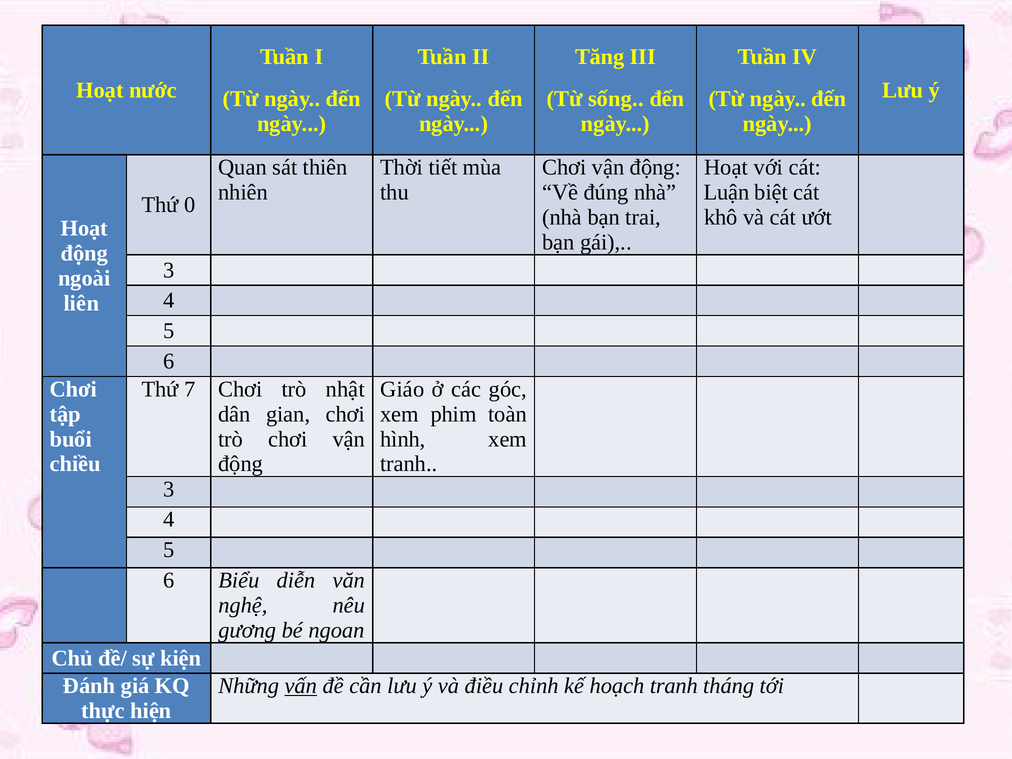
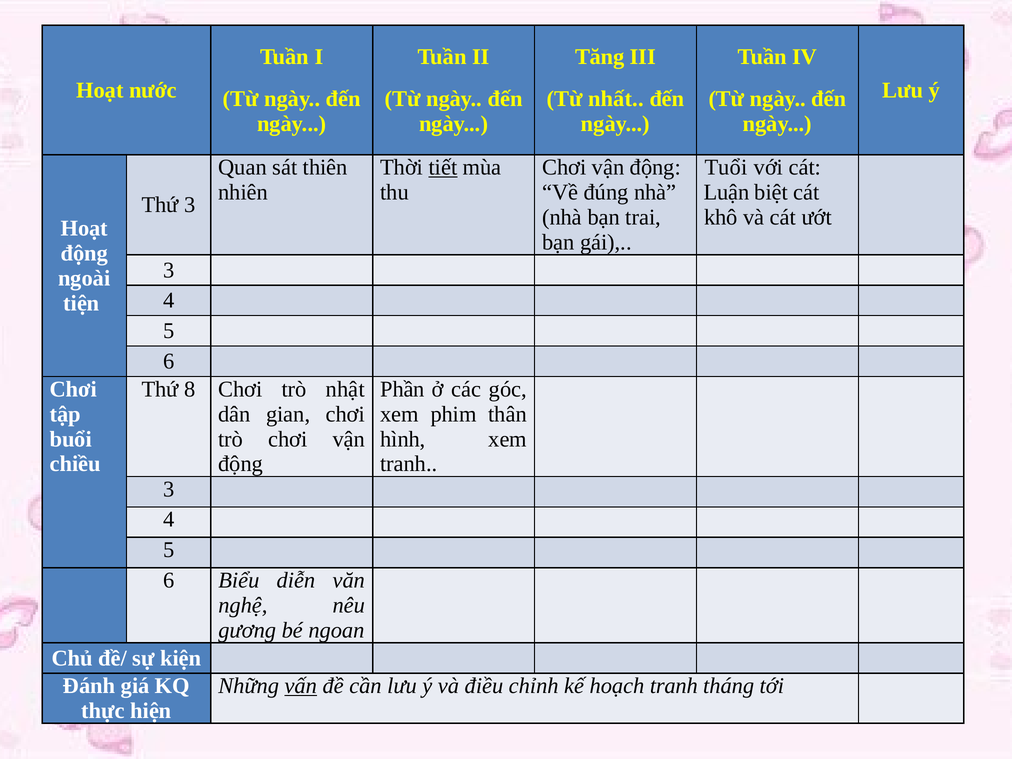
sống: sống -> nhất
tiết underline: none -> present
Hoạt at (726, 167): Hoạt -> Tuổi
Thứ 0: 0 -> 3
liên: liên -> tiện
7: 7 -> 8
Giáo: Giáo -> Phần
toàn: toàn -> thân
